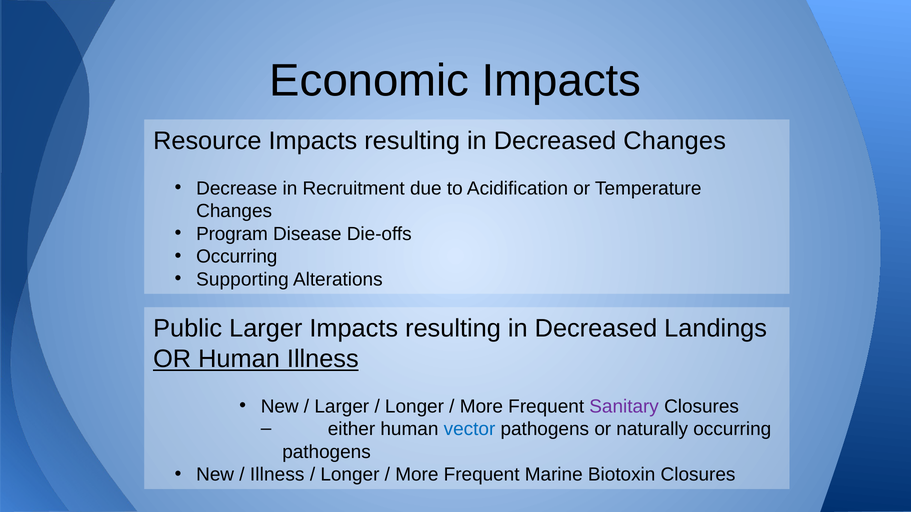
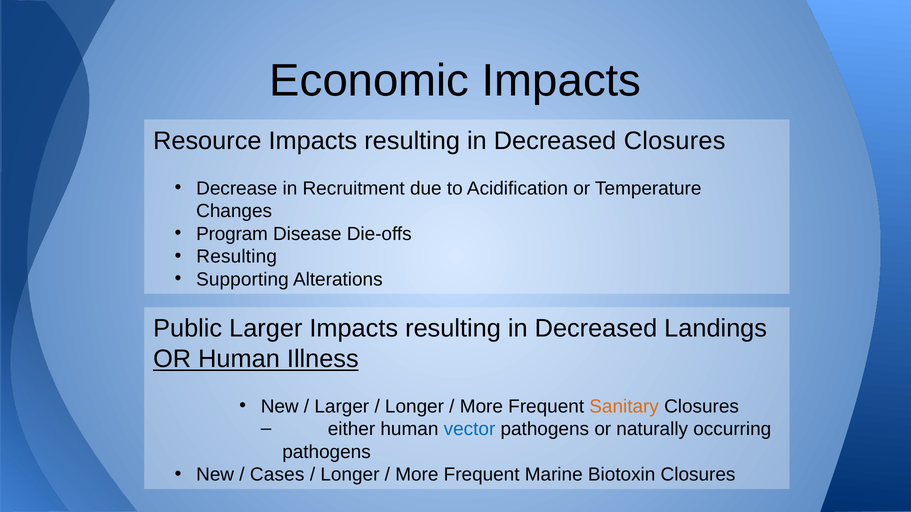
Decreased Changes: Changes -> Closures
Occurring at (237, 257): Occurring -> Resulting
Sanitary colour: purple -> orange
Illness at (277, 475): Illness -> Cases
